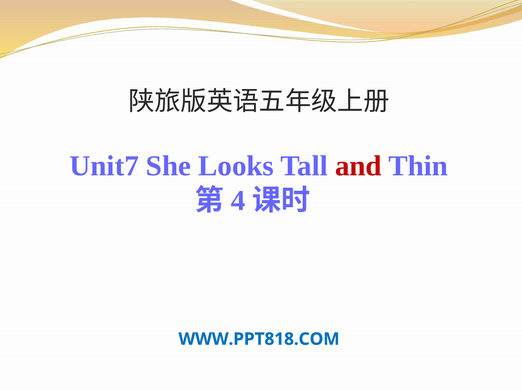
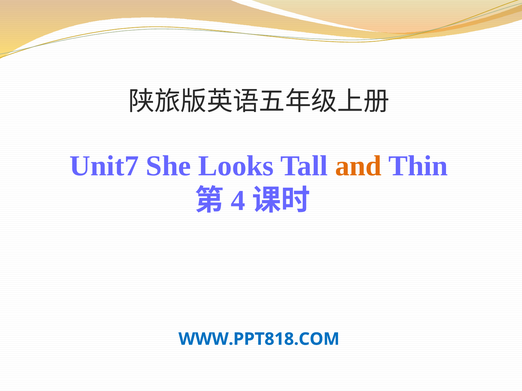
and colour: red -> orange
